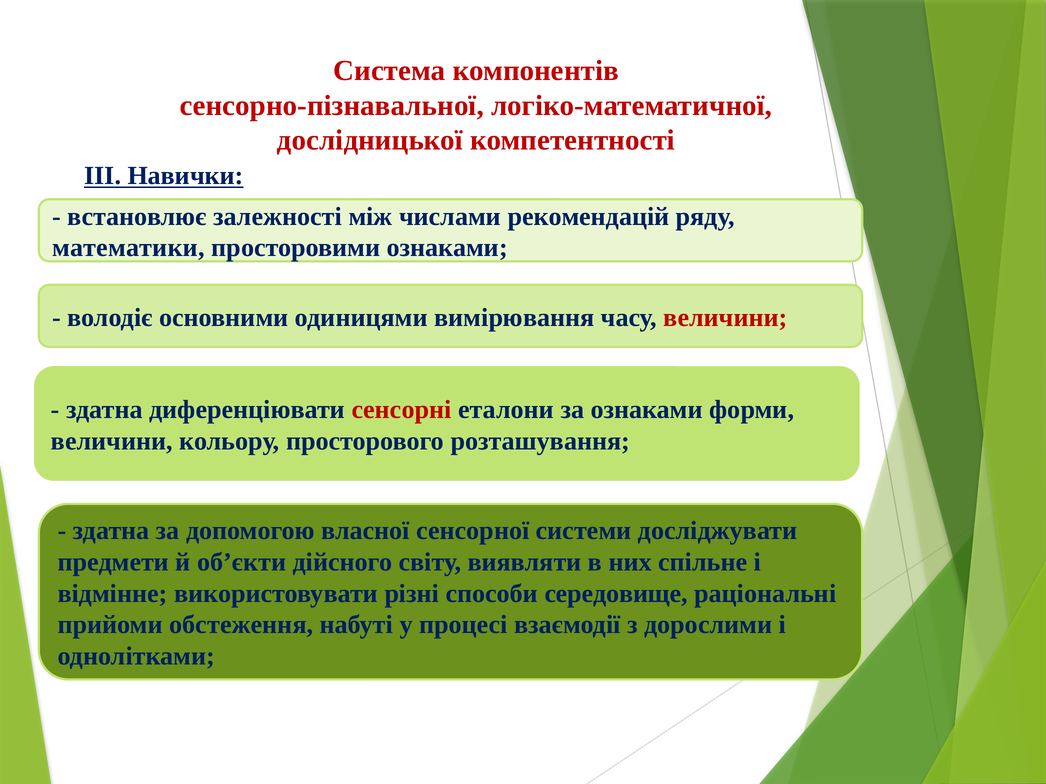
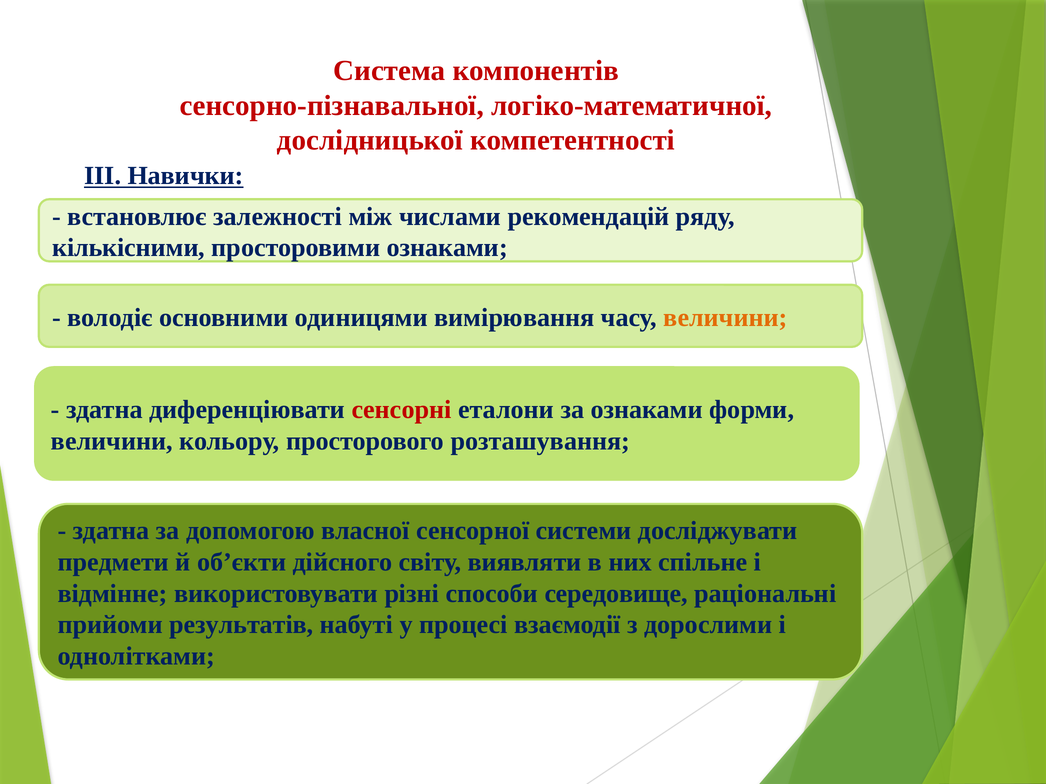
математики: математики -> кількісними
величини at (725, 318) colour: red -> orange
обстеження: обстеження -> результатів
